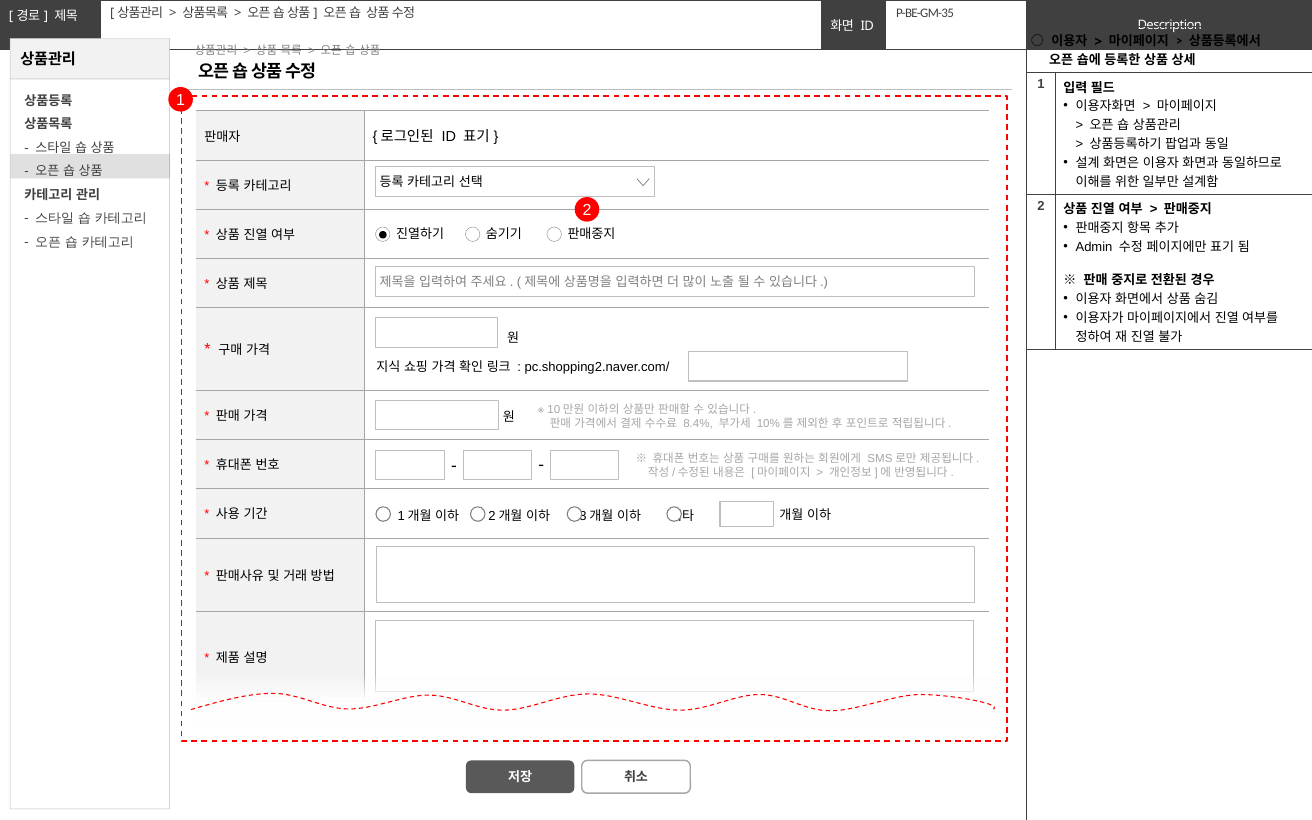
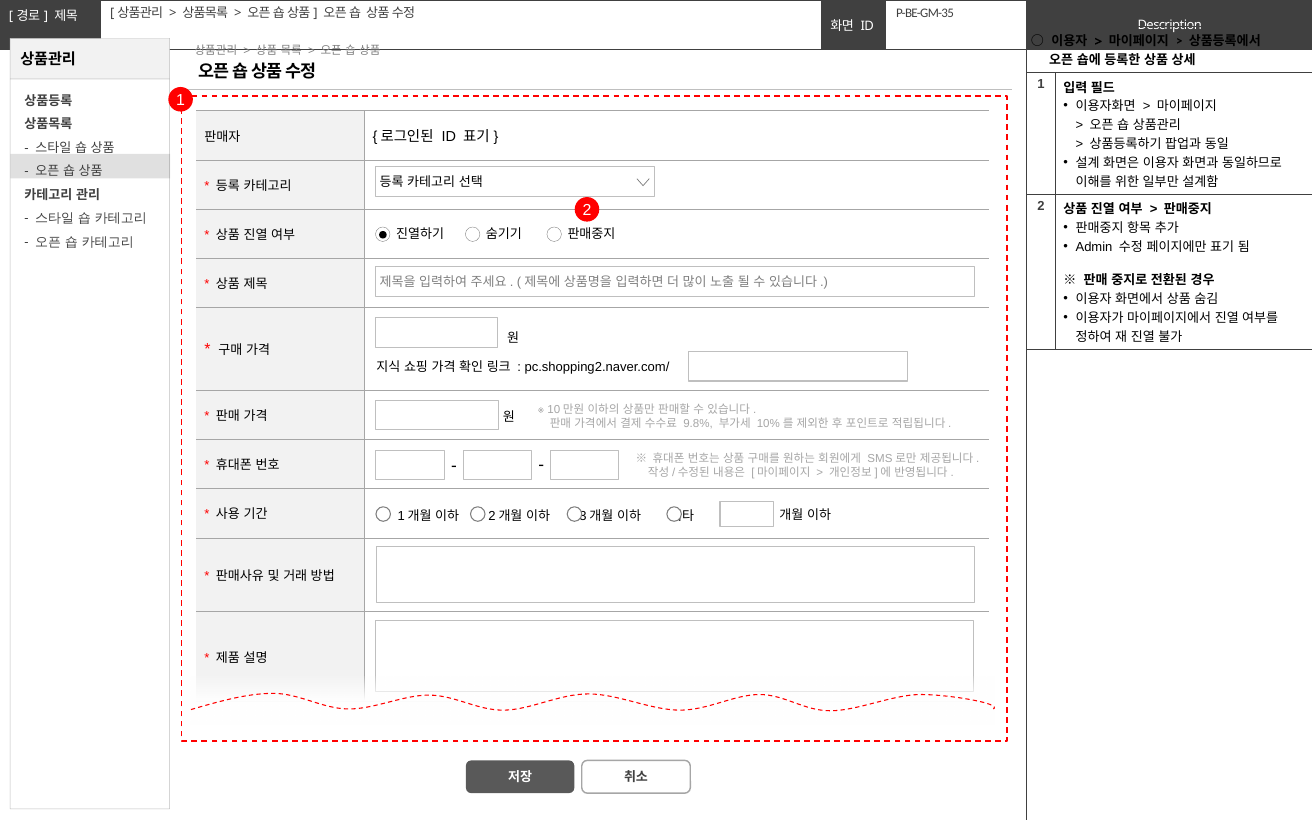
8.4%: 8.4% -> 9.8%
